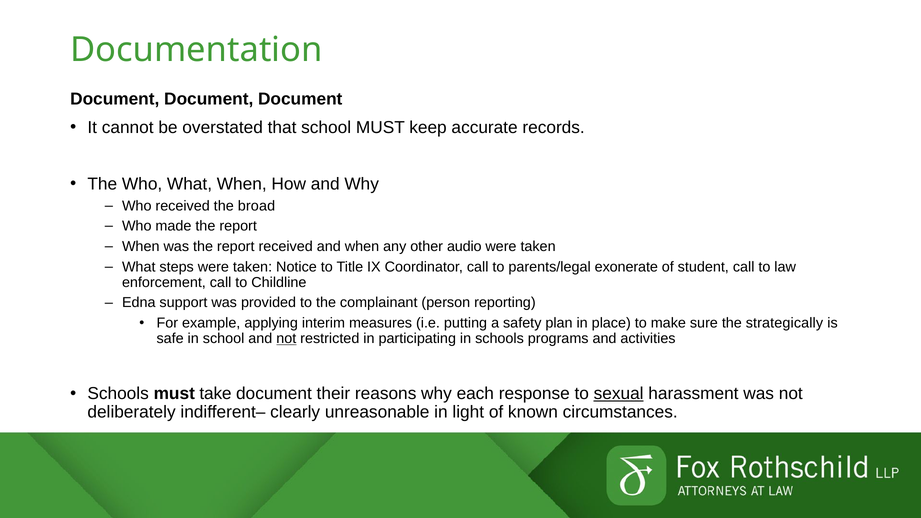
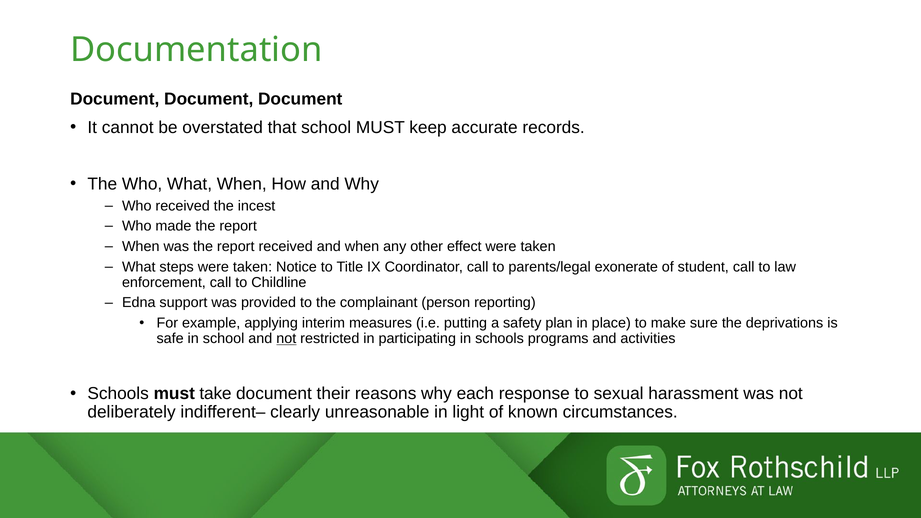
broad: broad -> incest
audio: audio -> effect
strategically: strategically -> deprivations
sexual underline: present -> none
